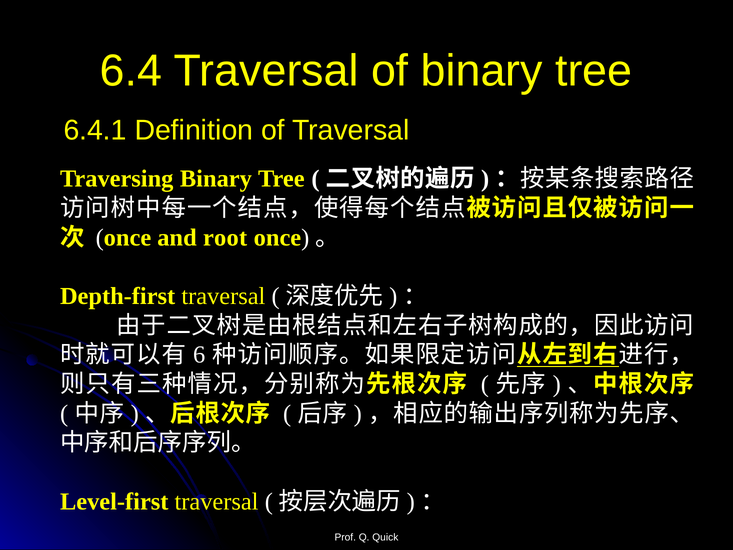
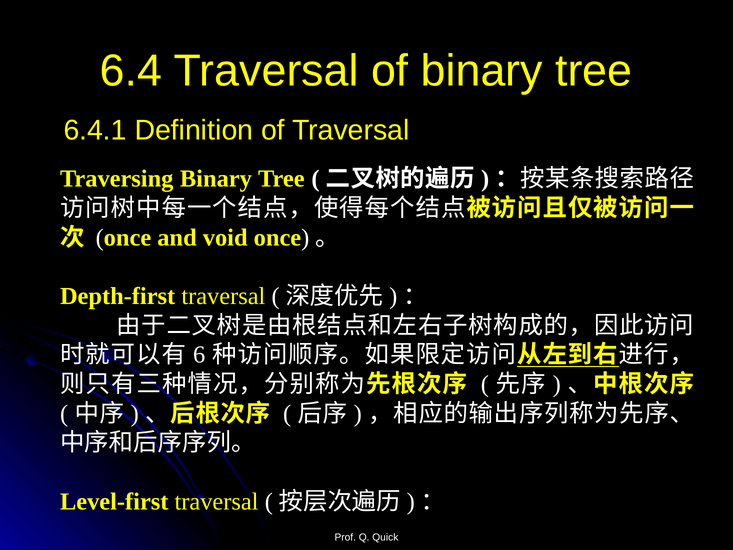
root: root -> void
